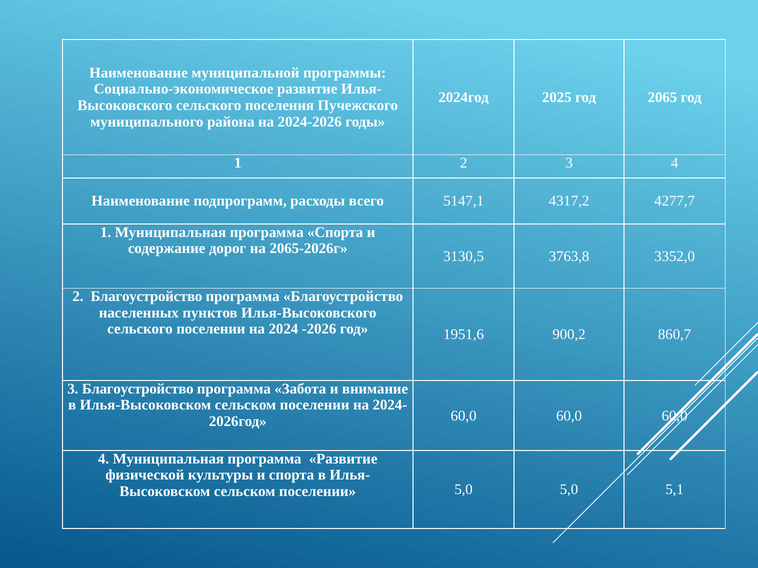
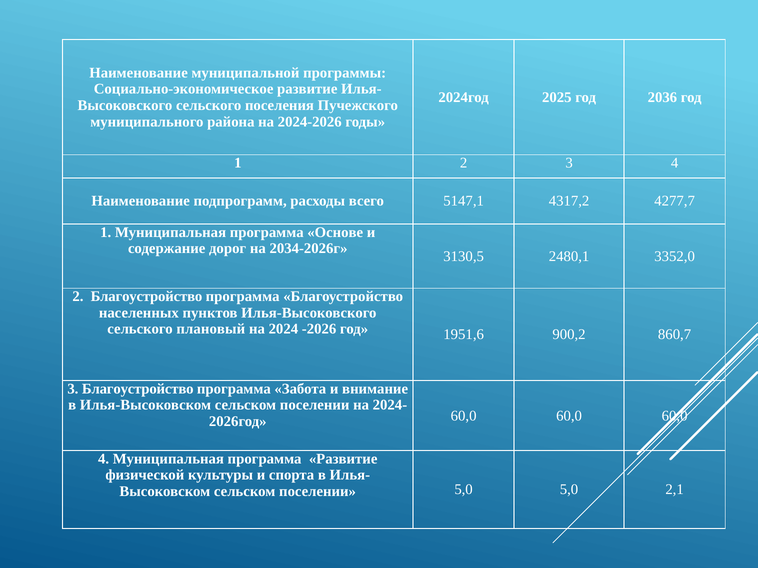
2065: 2065 -> 2036
программа Спорта: Спорта -> Основе
2065-2026г: 2065-2026г -> 2034-2026г
3763,8: 3763,8 -> 2480,1
сельского поселении: поселении -> плановый
5,1: 5,1 -> 2,1
